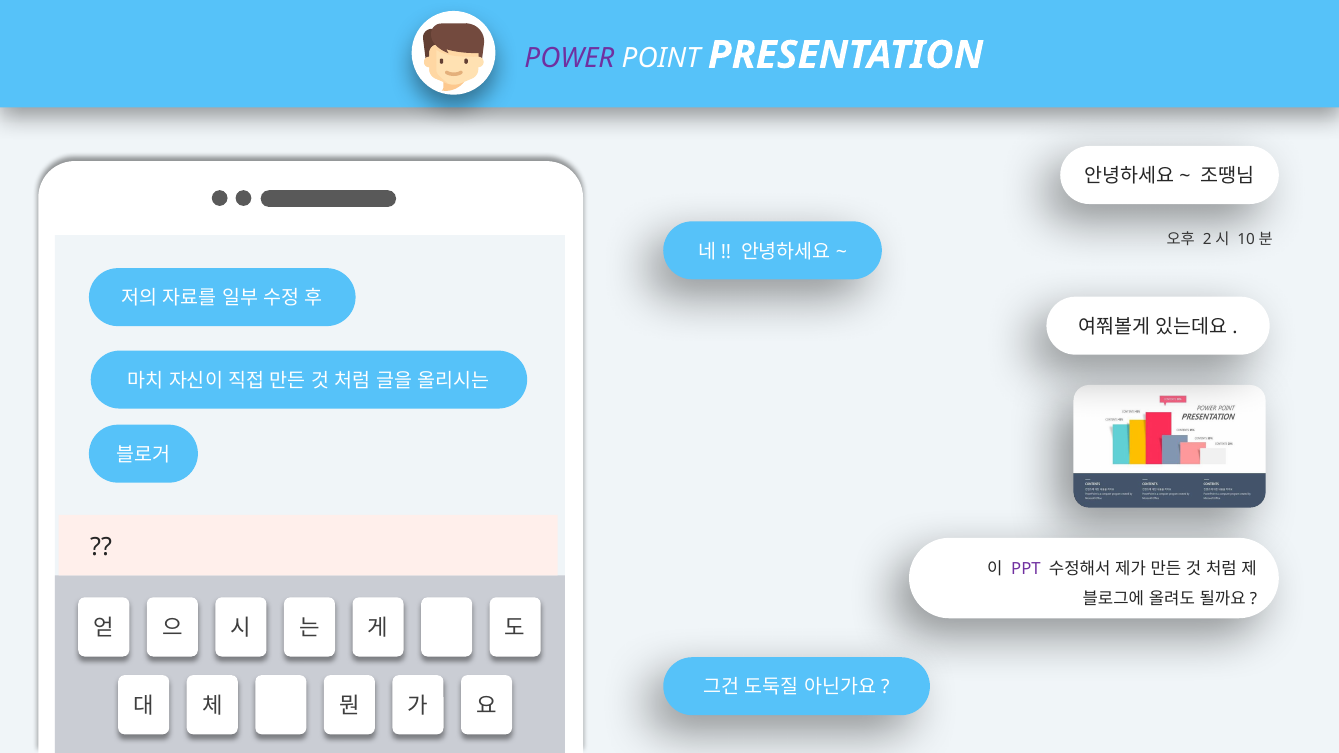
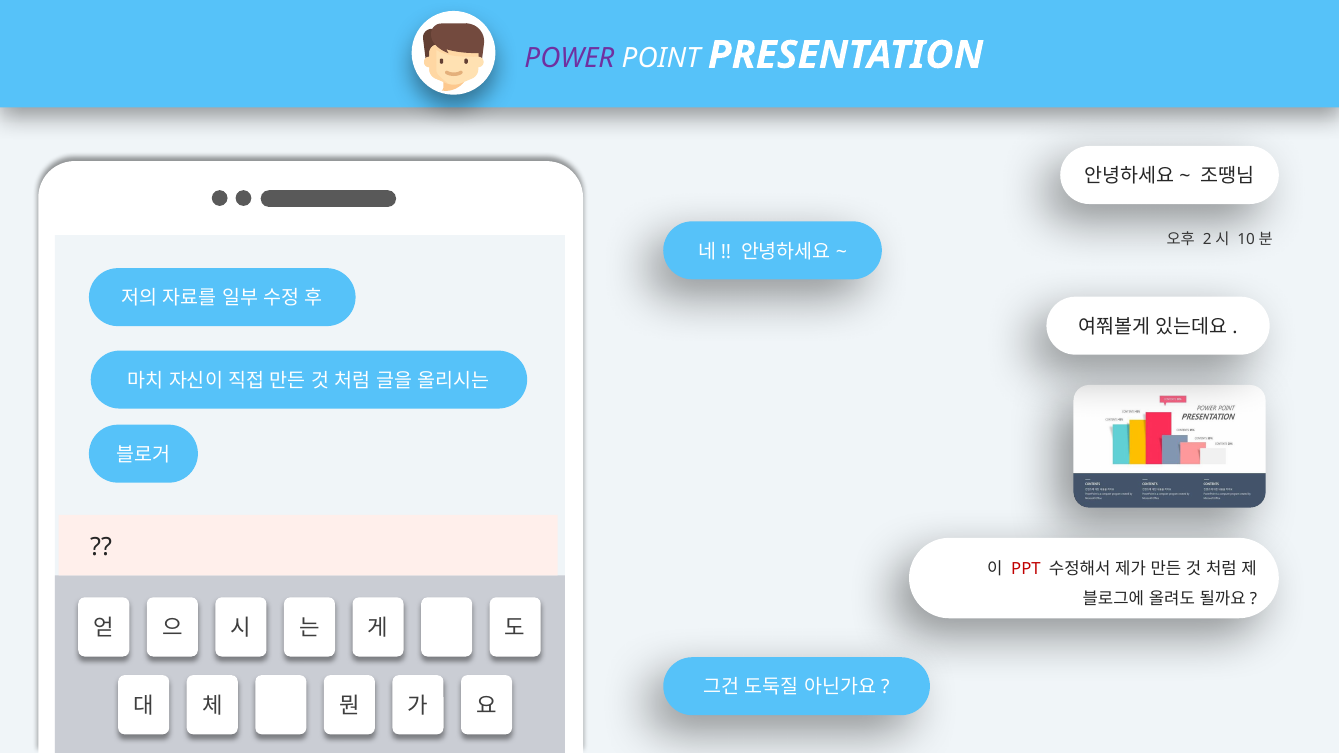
PPT colour: purple -> red
